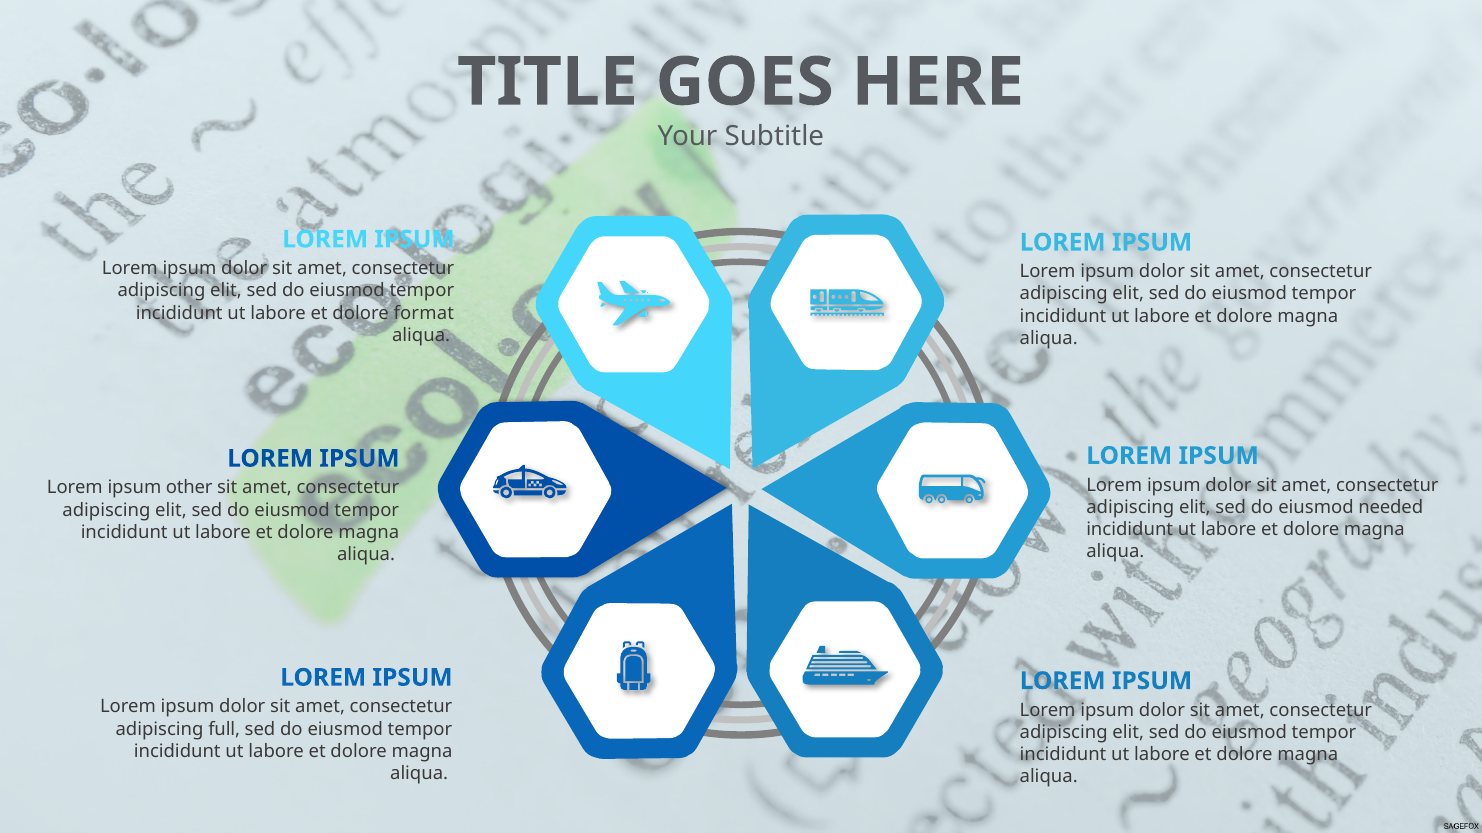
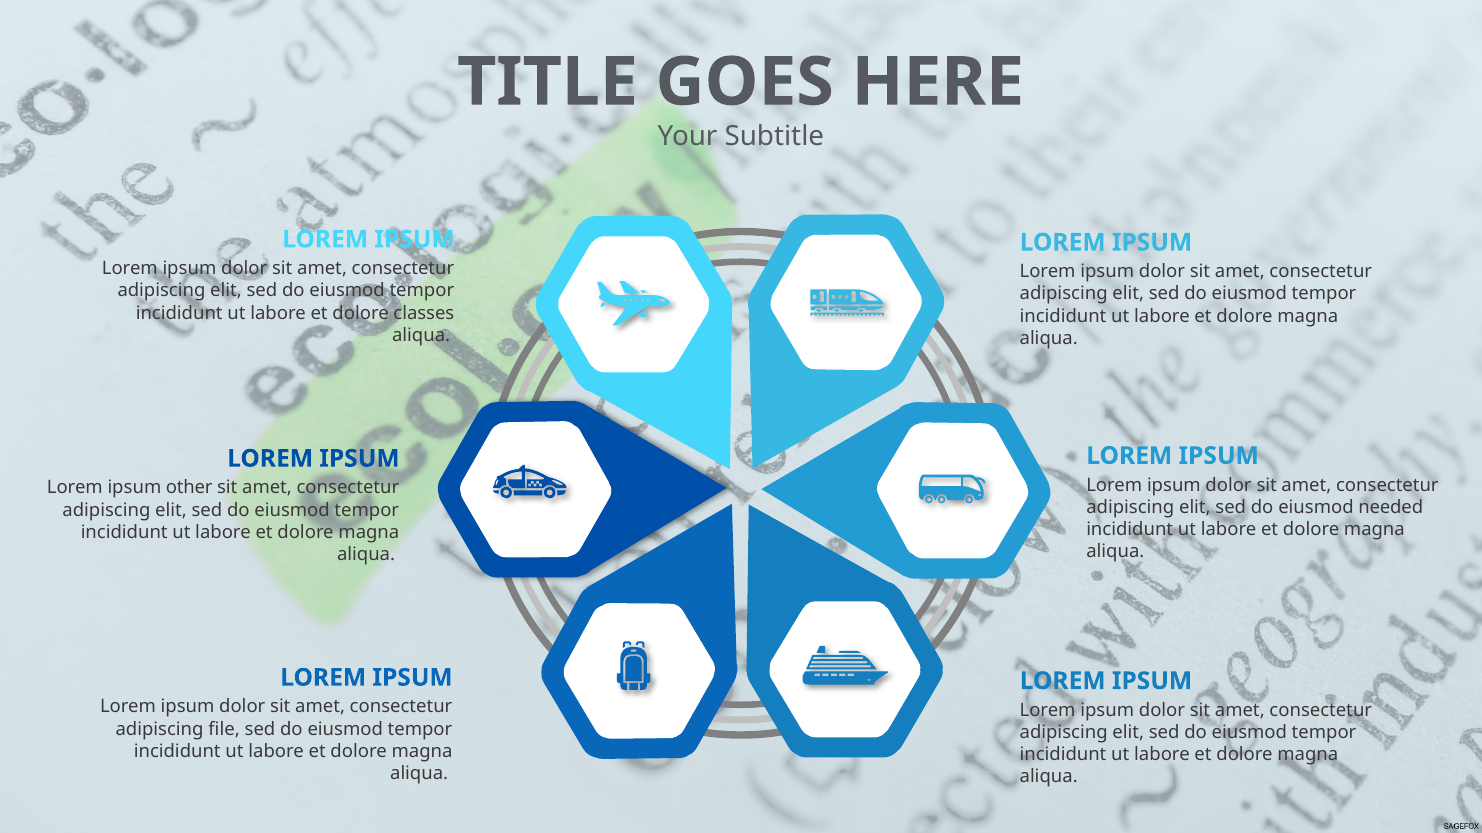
format: format -> classes
full: full -> file
